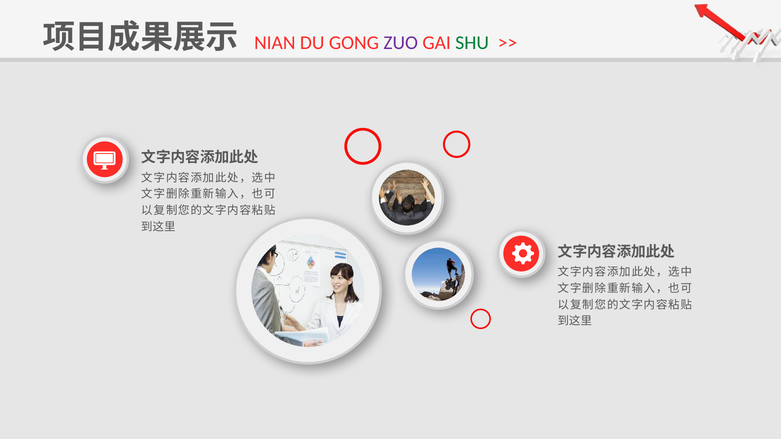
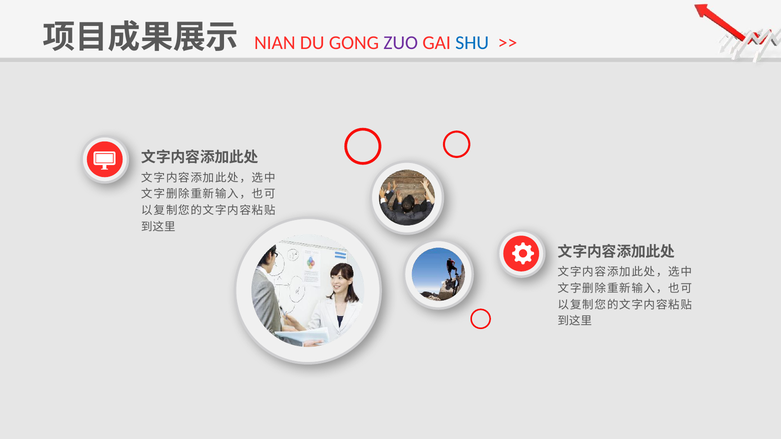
SHU colour: green -> blue
